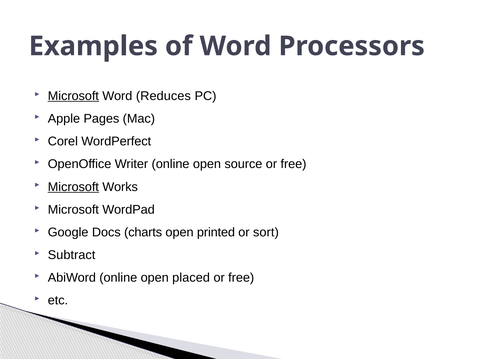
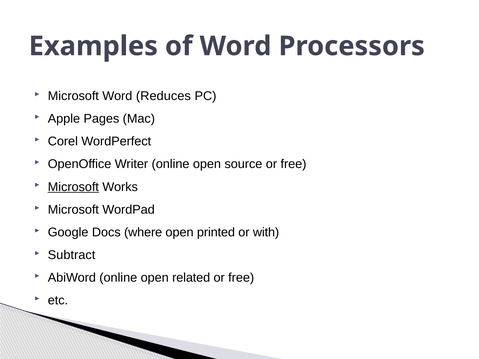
Microsoft at (73, 96) underline: present -> none
charts: charts -> where
sort: sort -> with
placed: placed -> related
